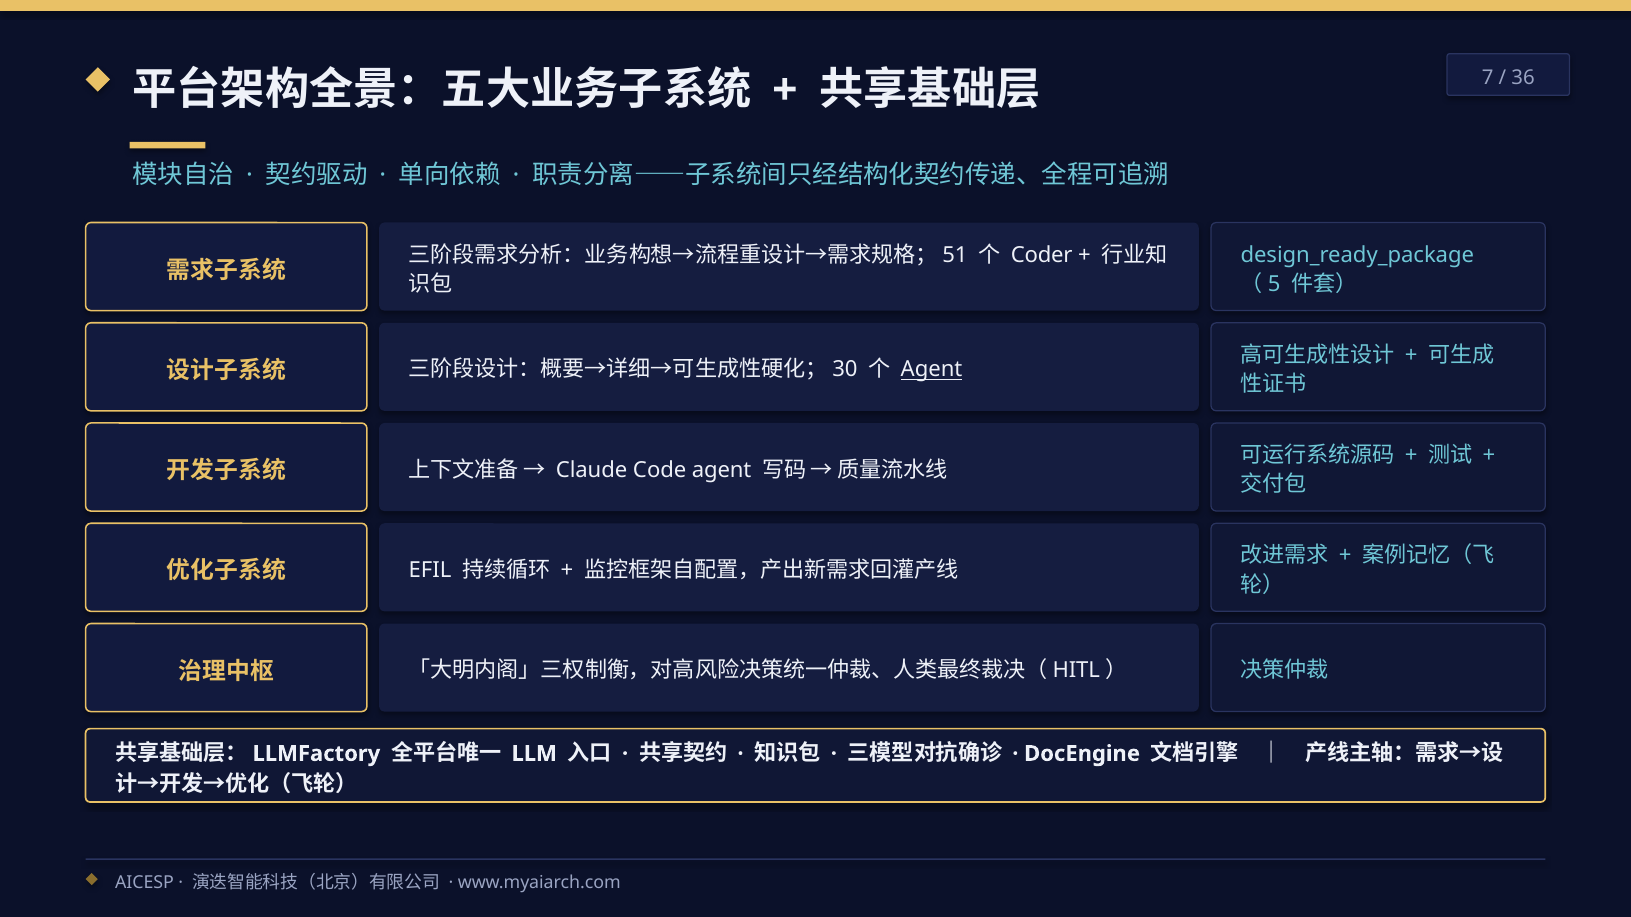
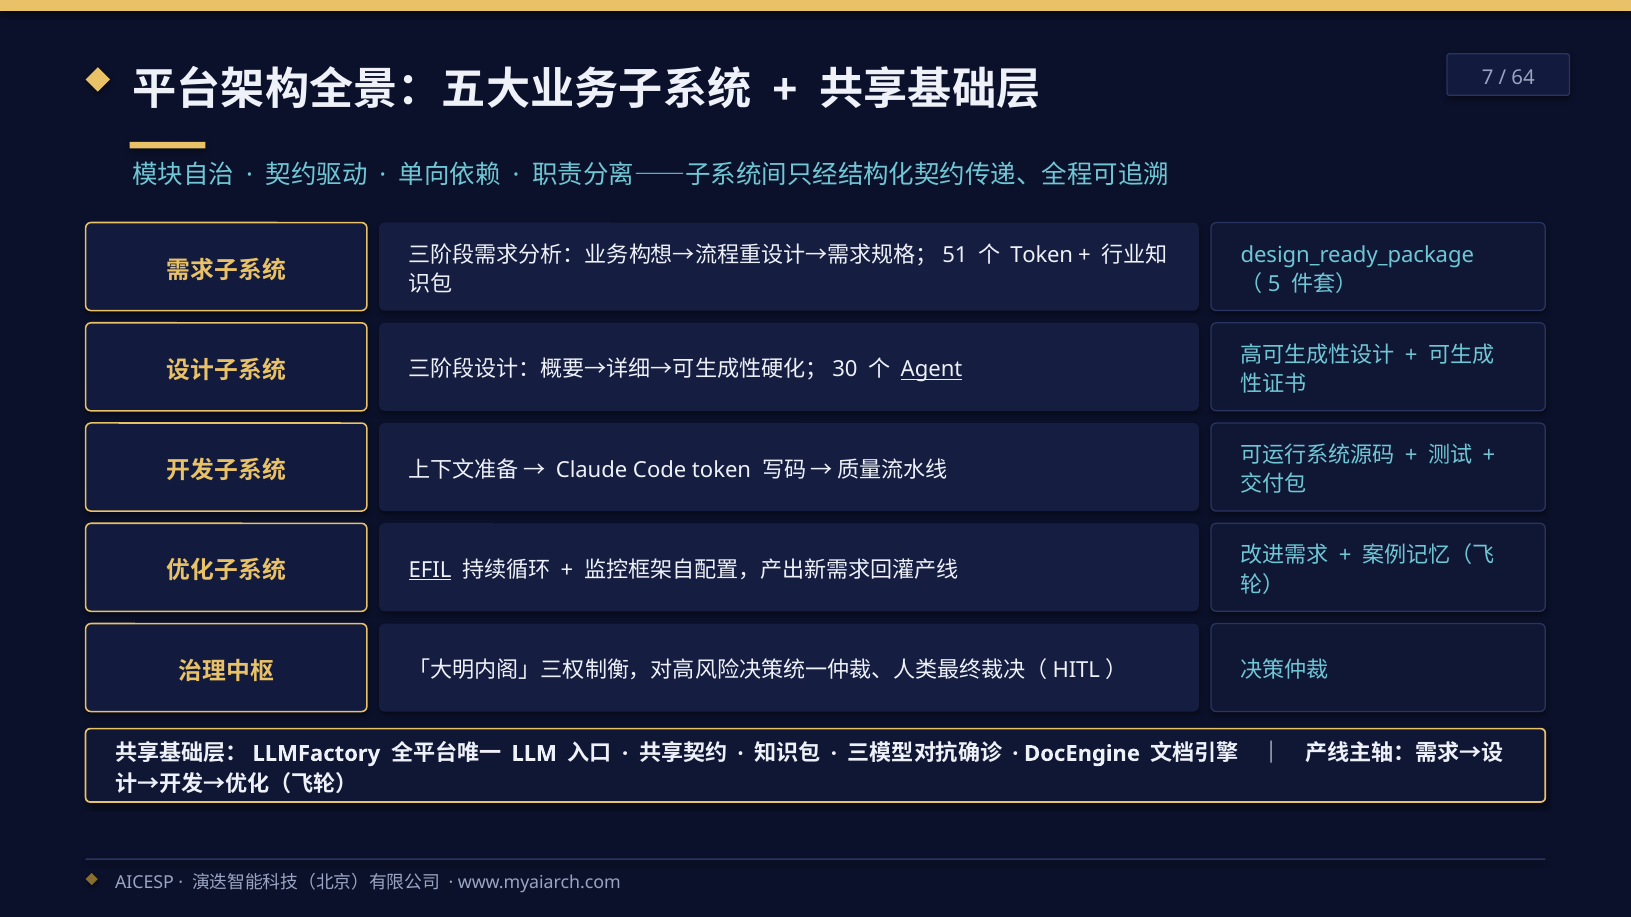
36: 36 -> 64
Coder at (1042, 255): Coder -> Token
Code agent: agent -> token
EFIL underline: none -> present
